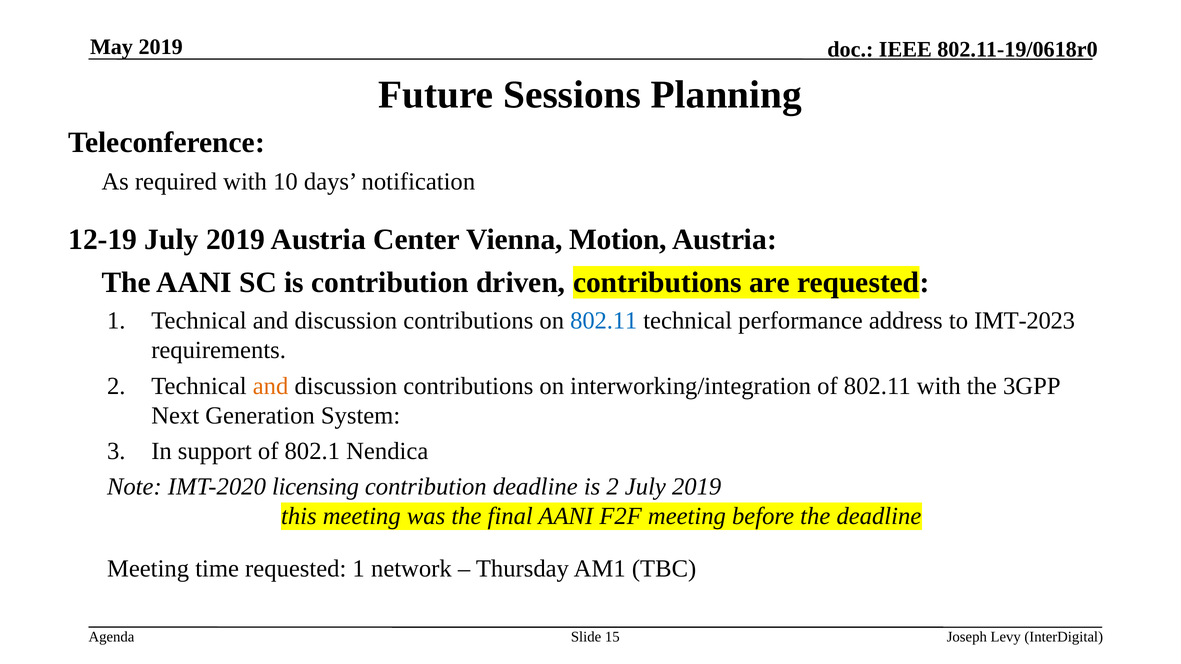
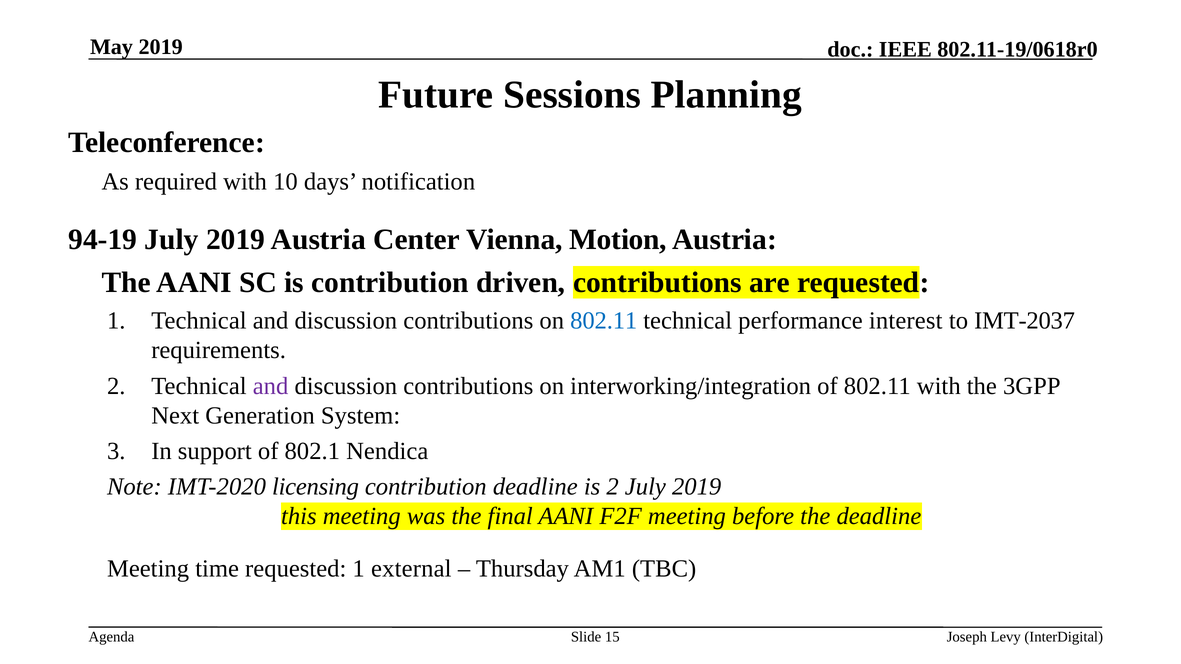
12-19: 12-19 -> 94-19
address: address -> interest
IMT-2023: IMT-2023 -> IMT-2037
and at (271, 386) colour: orange -> purple
network: network -> external
